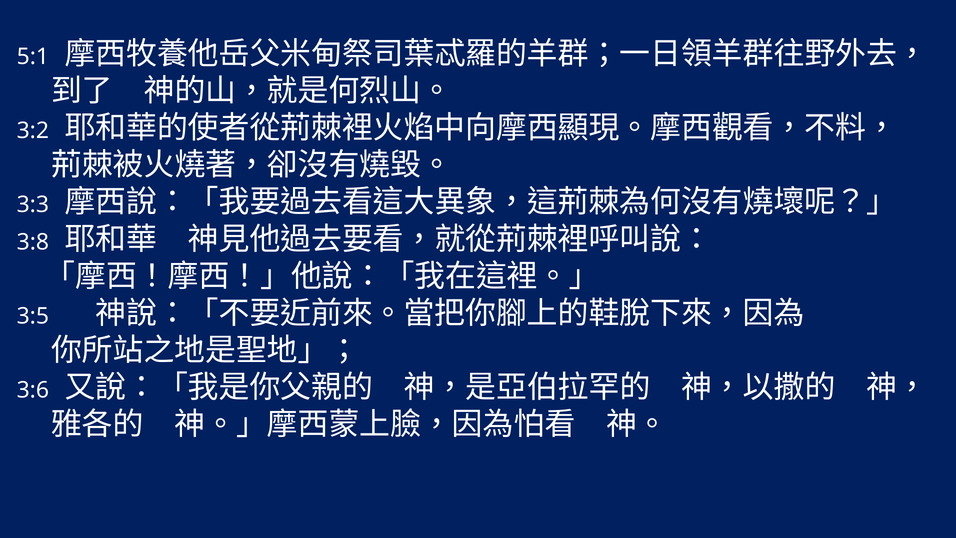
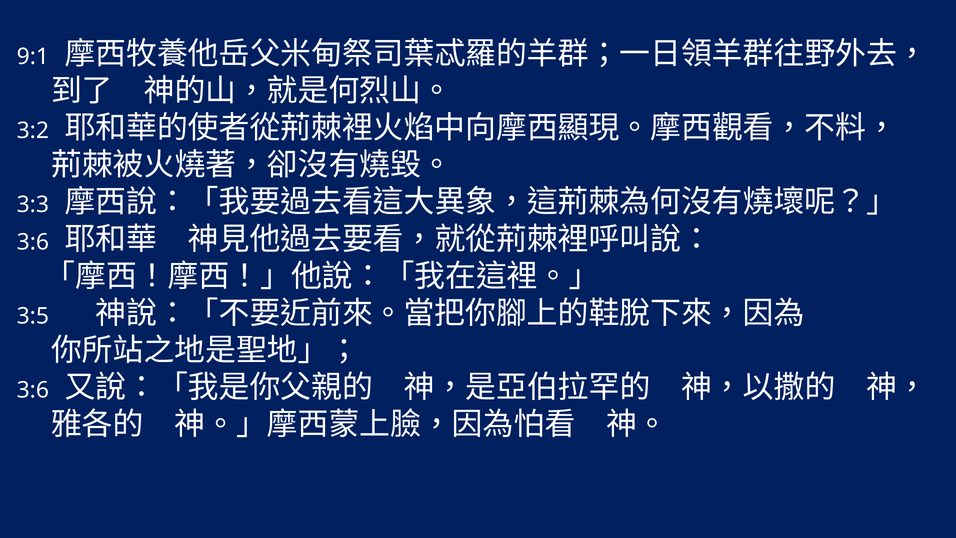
5:1: 5:1 -> 9:1
3:8 at (33, 242): 3:8 -> 3:6
